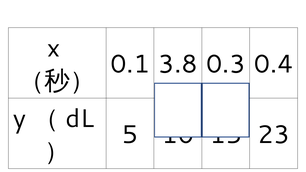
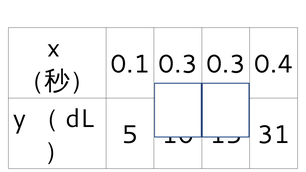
0.1 3.8: 3.8 -> 0.3
23: 23 -> 31
